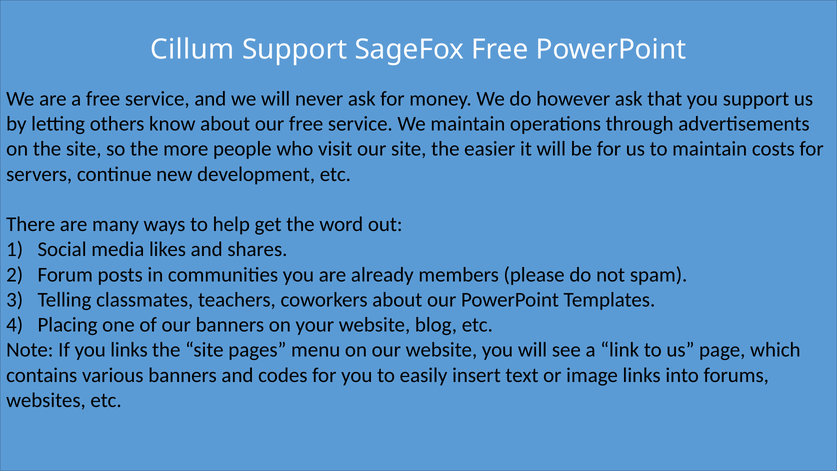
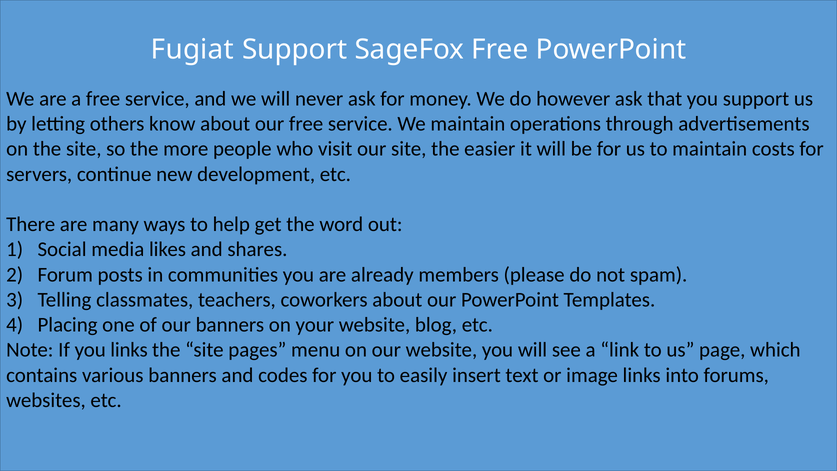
Cillum: Cillum -> Fugiat
